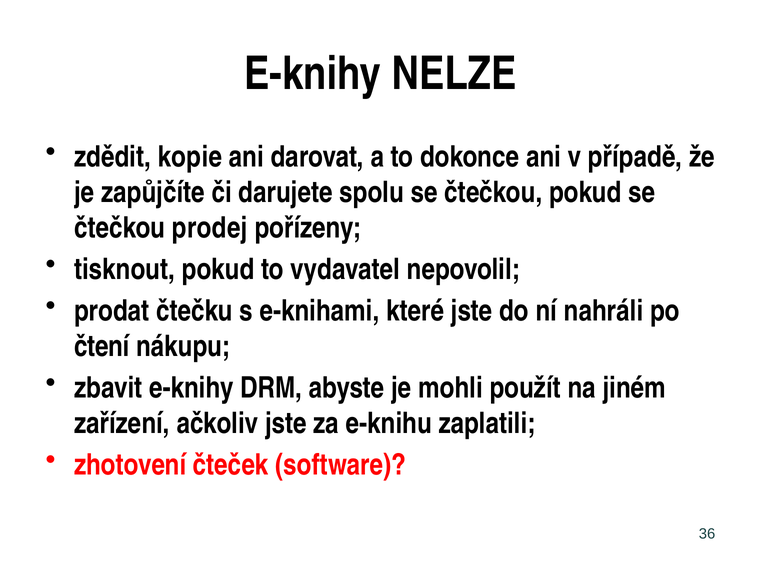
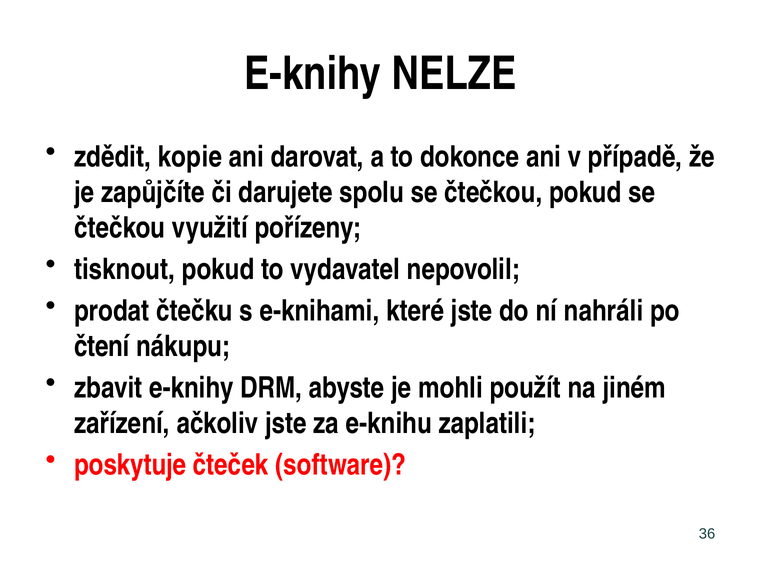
prodej: prodej -> využití
zhotovení: zhotovení -> poskytuje
